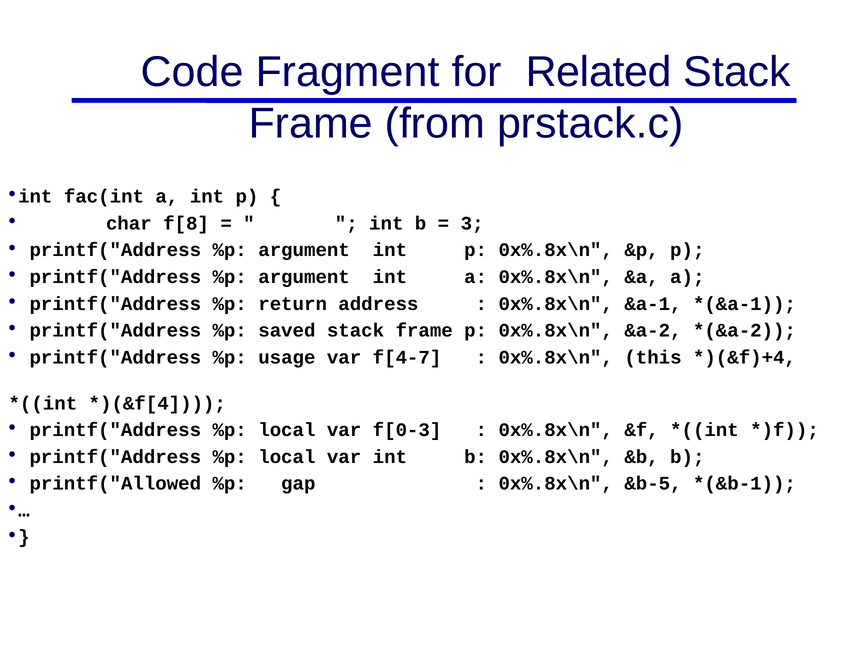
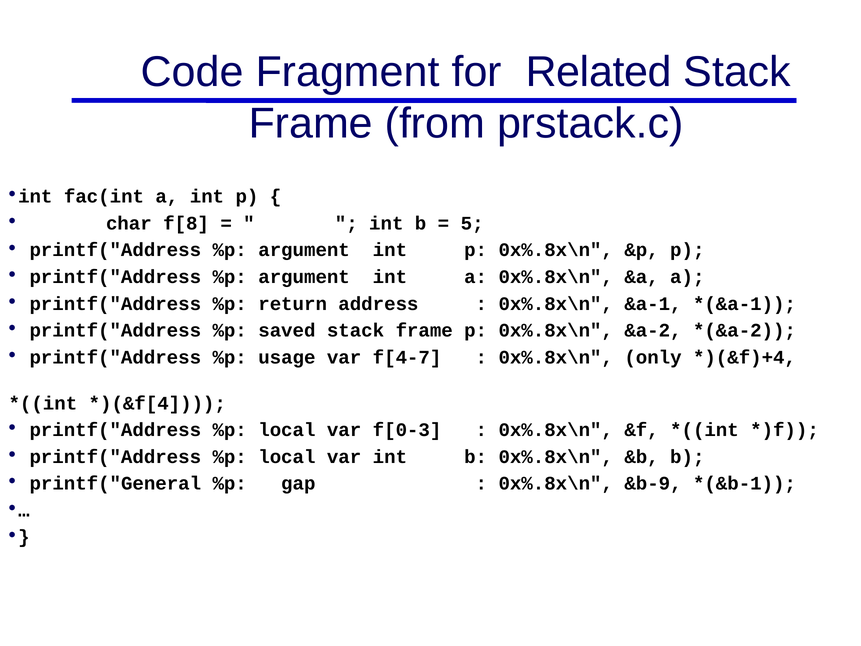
3: 3 -> 5
this: this -> only
printf("Allowed: printf("Allowed -> printf("General
&b-5: &b-5 -> &b-9
